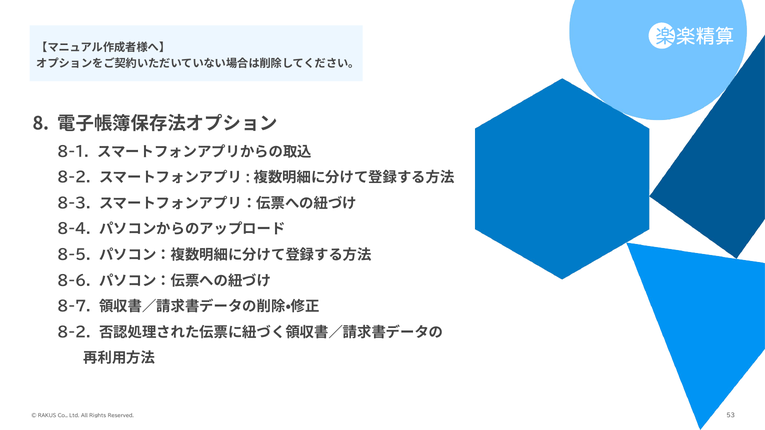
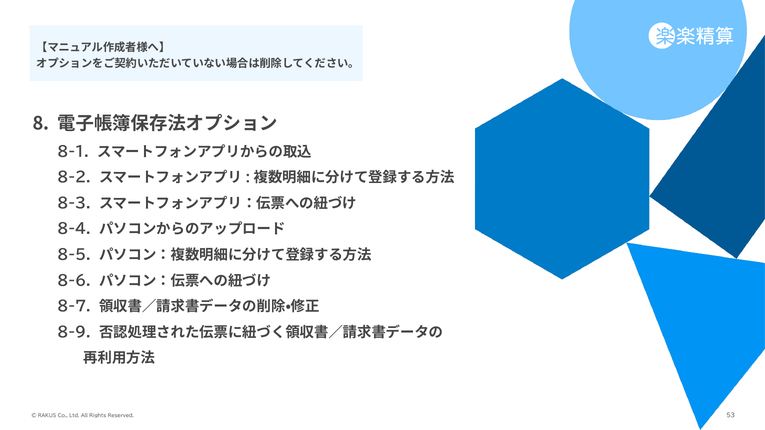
8-2 at (74, 333): 8-2 -> 8-9
